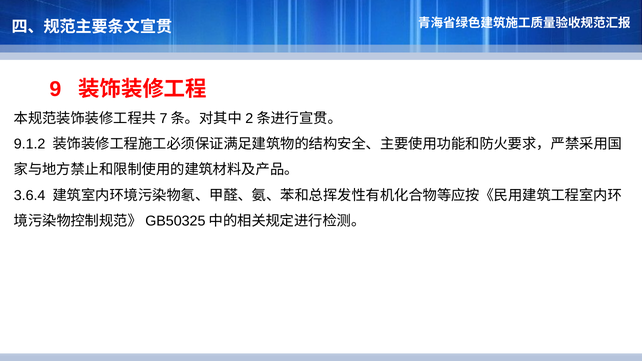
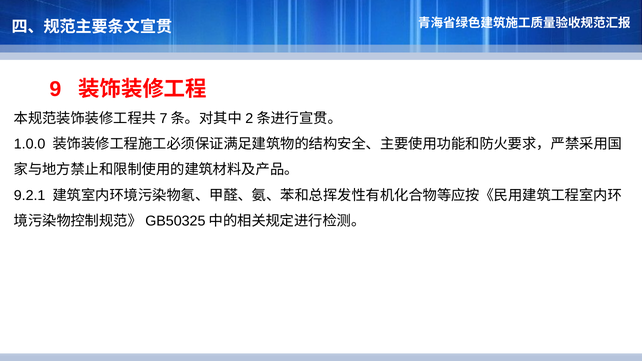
9.1.2: 9.1.2 -> 1.0.0
3.6.4: 3.6.4 -> 9.2.1
